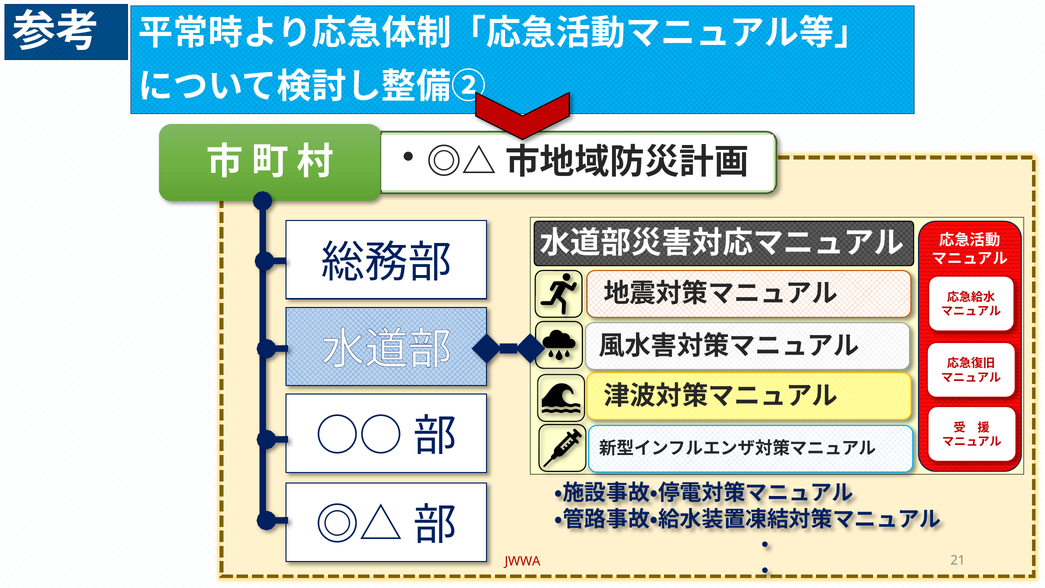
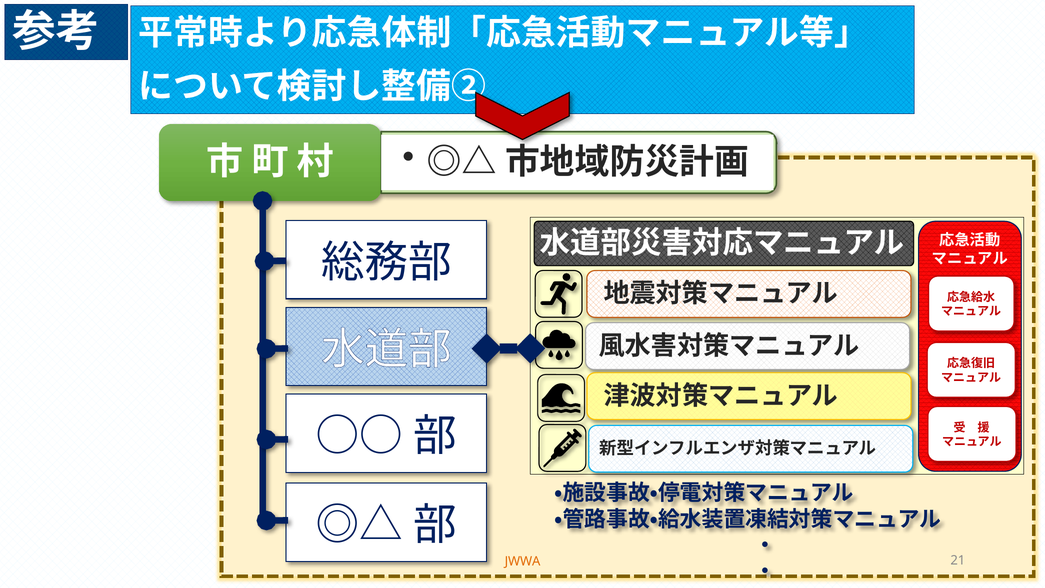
JWWA colour: red -> orange
